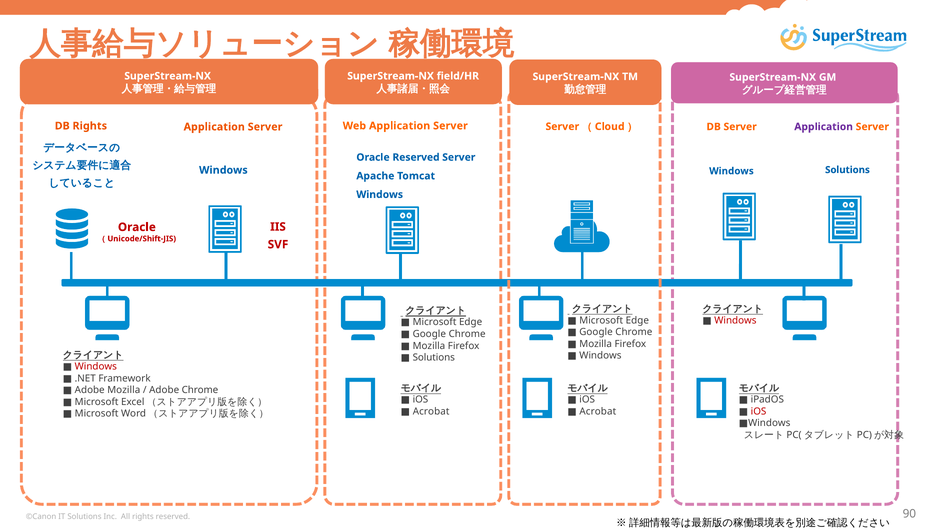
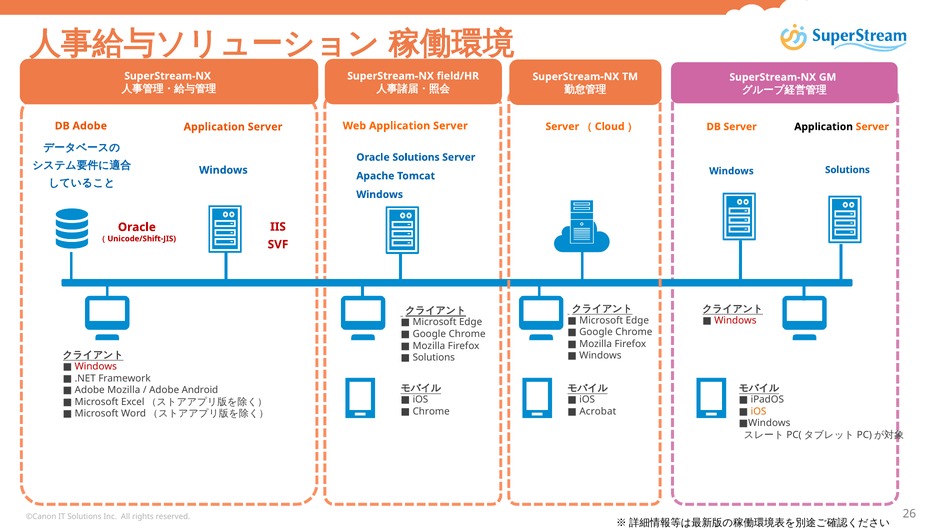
DB Rights: Rights -> Adobe
Application at (824, 127) colour: purple -> black
Oracle Reserved: Reserved -> Solutions
Adobe Chrome: Chrome -> Android
Acrobat at (431, 411): Acrobat -> Chrome
iOS at (759, 411) colour: red -> orange
90: 90 -> 26
